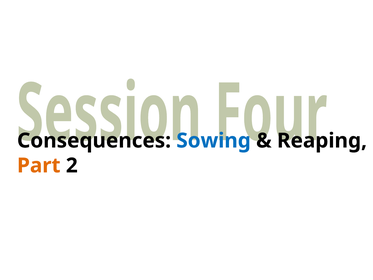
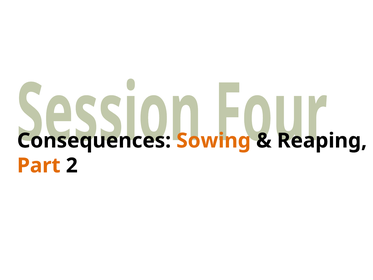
Sowing colour: blue -> orange
